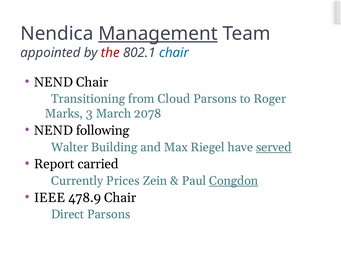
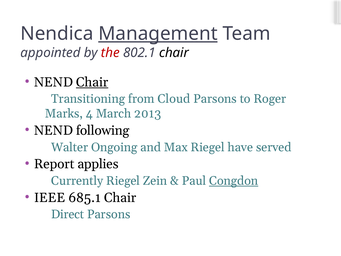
chair at (174, 53) colour: blue -> black
Chair at (92, 82) underline: none -> present
3: 3 -> 4
2078: 2078 -> 2013
Building: Building -> Ongoing
served underline: present -> none
carried: carried -> applies
Currently Prices: Prices -> Riegel
478.9: 478.9 -> 685.1
